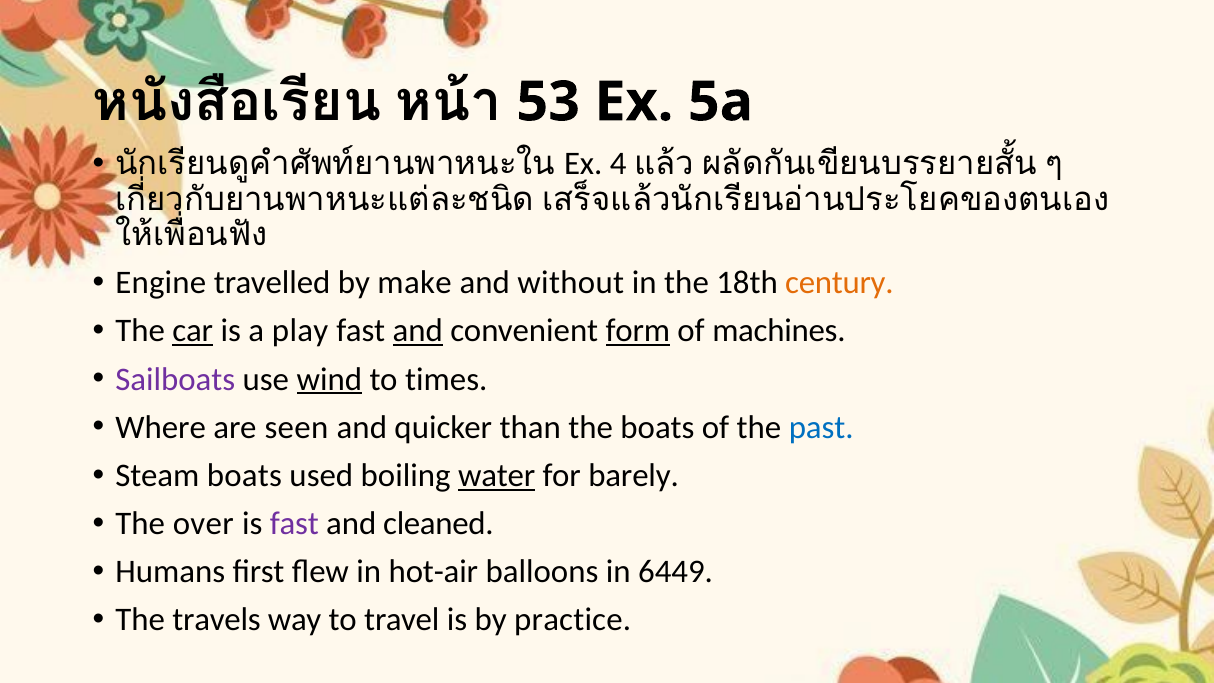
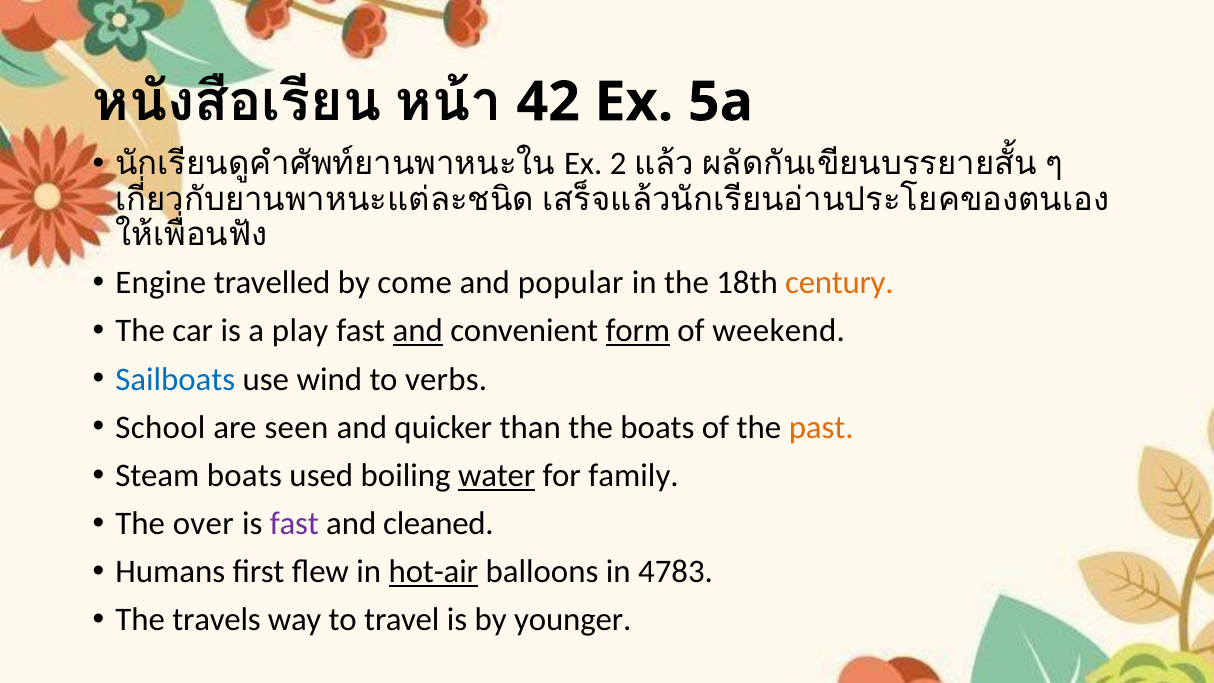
53: 53 -> 42
4: 4 -> 2
make: make -> come
without: without -> popular
car underline: present -> none
machines: machines -> weekend
Sailboats colour: purple -> blue
wind underline: present -> none
times: times -> verbs
Where: Where -> School
past colour: blue -> orange
barely: barely -> family
hot-air underline: none -> present
6449: 6449 -> 4783
practice: practice -> younger
